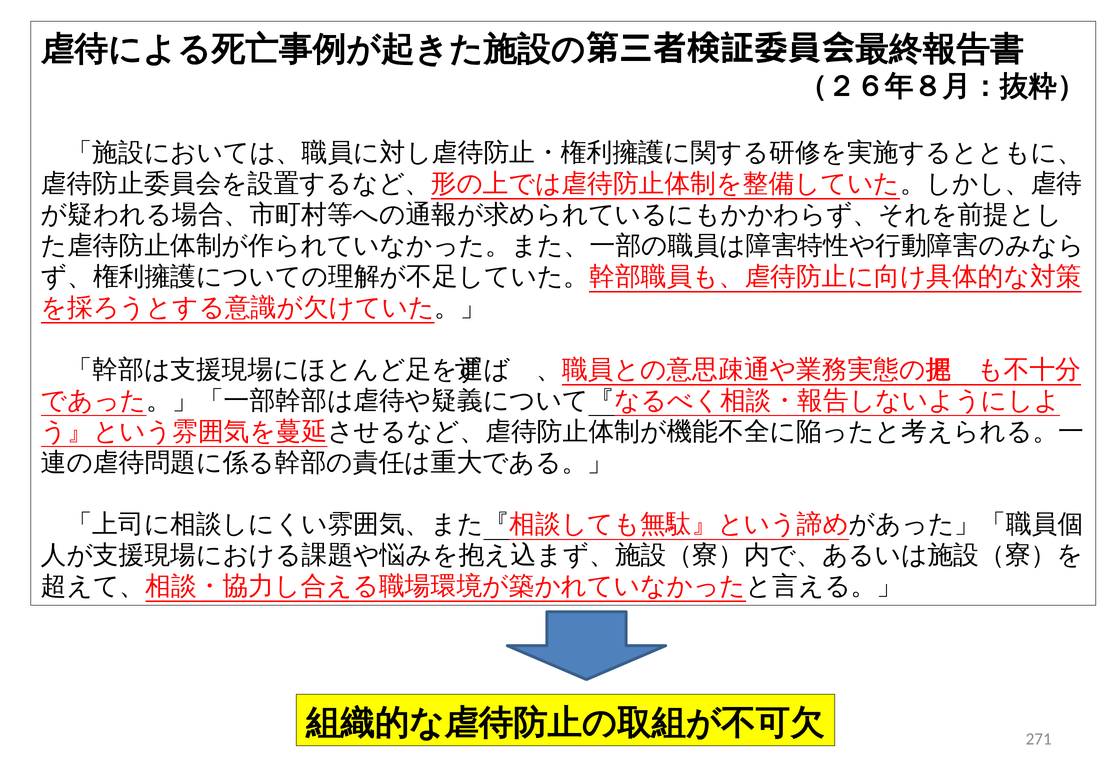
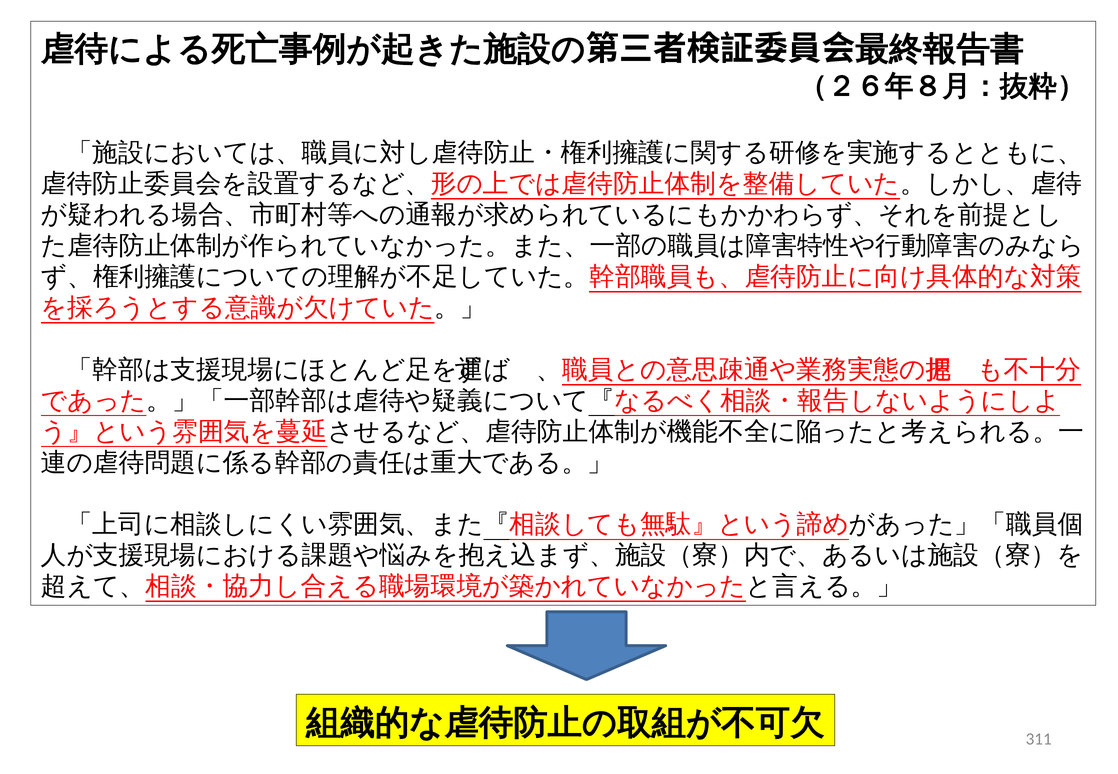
271: 271 -> 311
